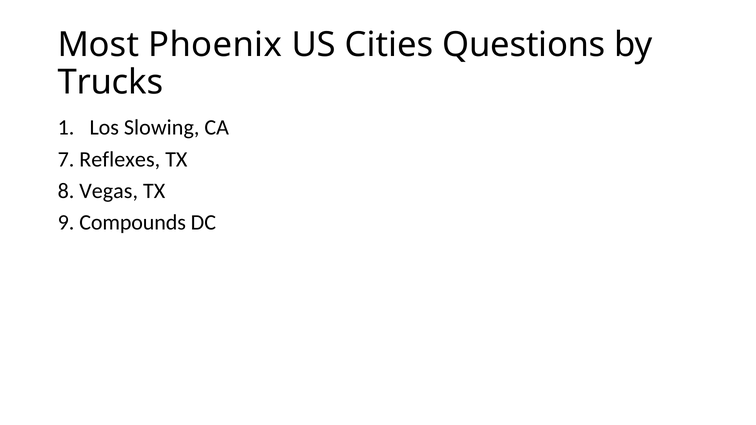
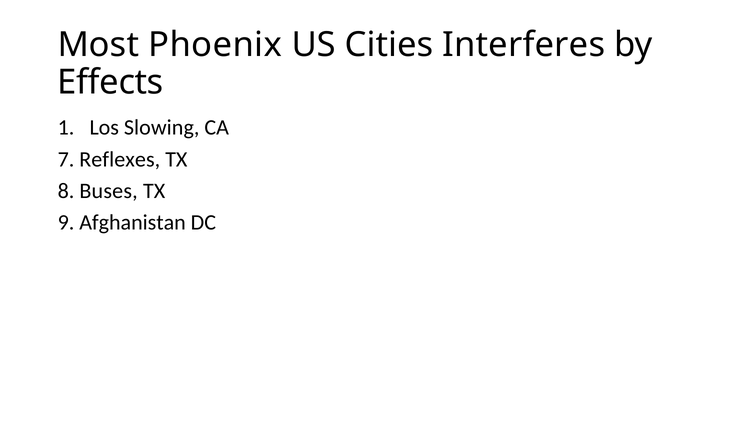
Questions: Questions -> Interferes
Trucks: Trucks -> Effects
Vegas: Vegas -> Buses
Compounds: Compounds -> Afghanistan
